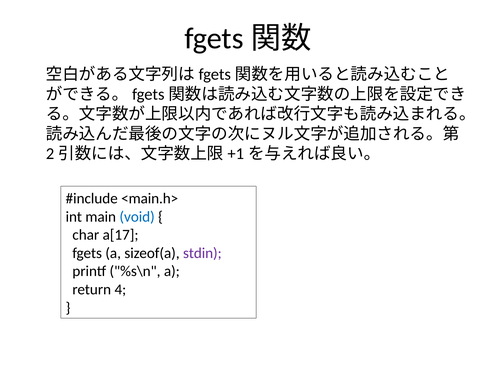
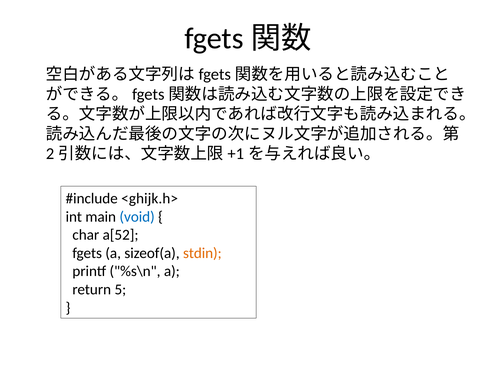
<main.h>: <main.h> -> <ghijk.h>
a[17: a[17 -> a[52
stdin colour: purple -> orange
4: 4 -> 5
